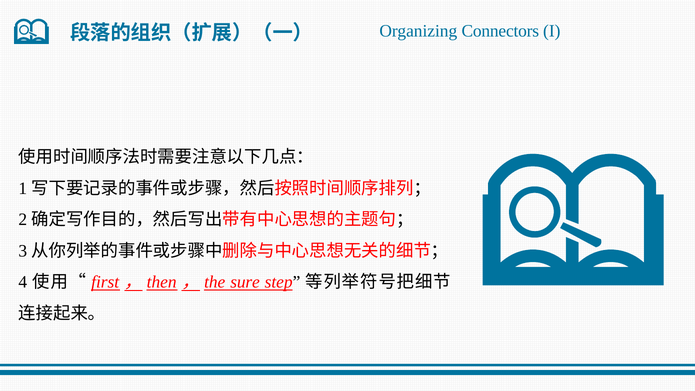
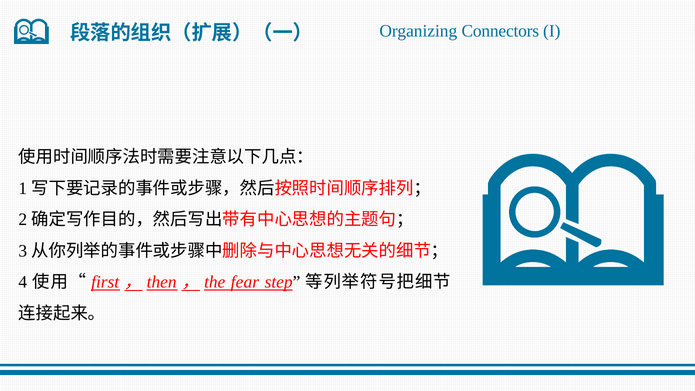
sure: sure -> fear
